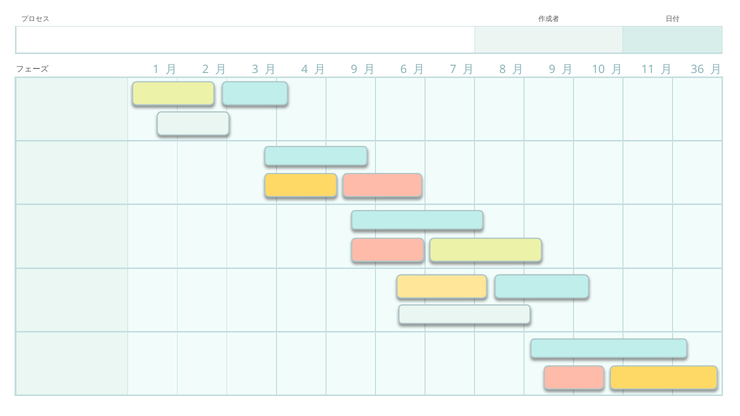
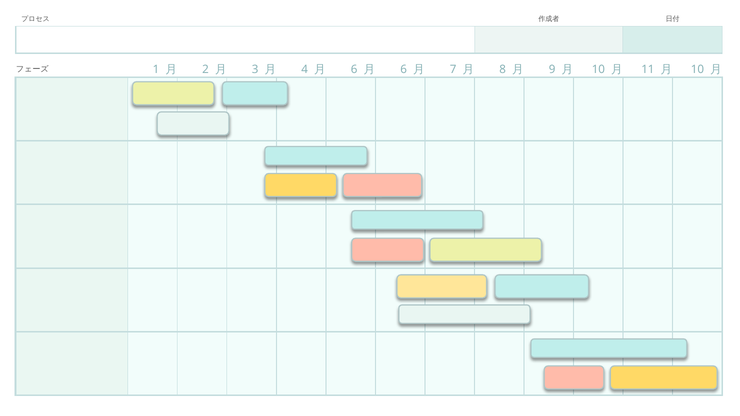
9 at (354, 70): 9 -> 6
36 at (697, 70): 36 -> 10
